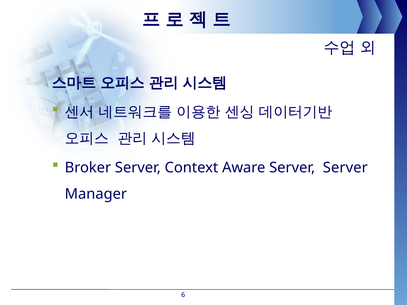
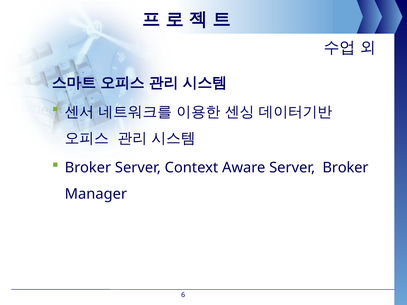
Server Server: Server -> Broker
